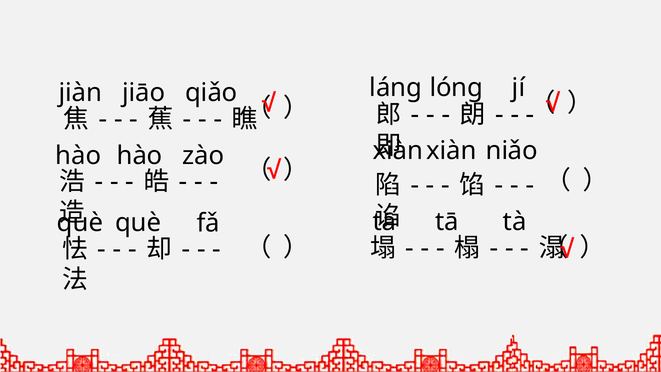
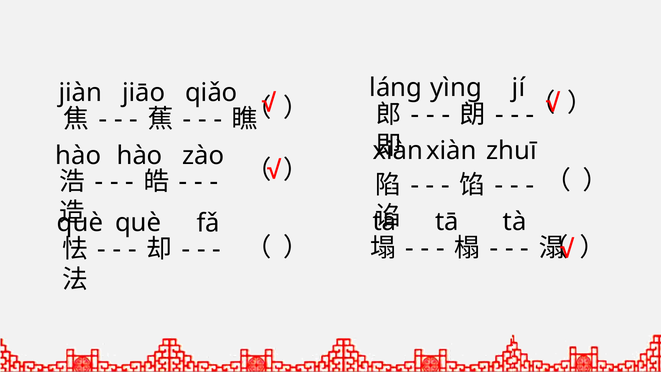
lóng: lóng -> yìng
niǎo: niǎo -> zhuī
